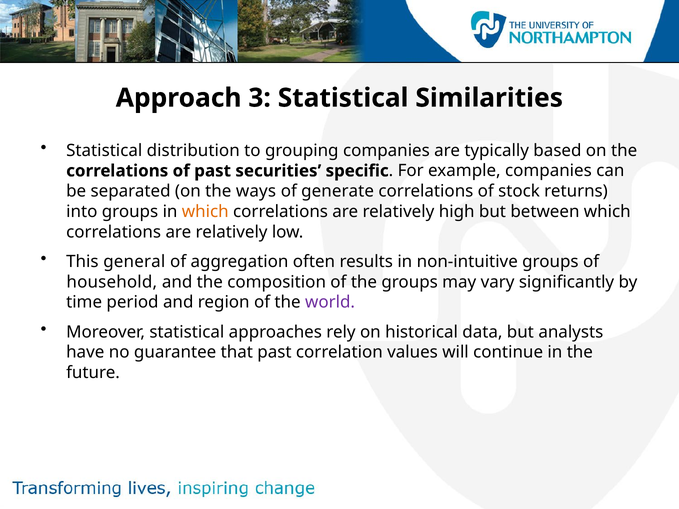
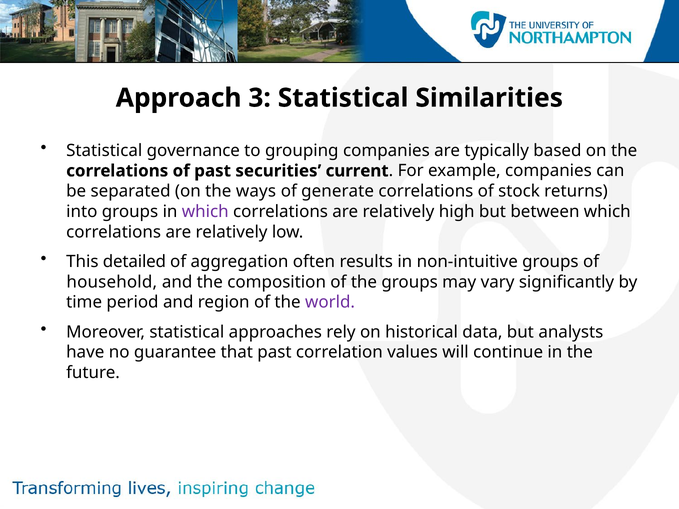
distribution: distribution -> governance
specific: specific -> current
which at (205, 212) colour: orange -> purple
general: general -> detailed
